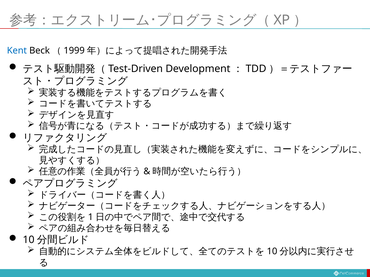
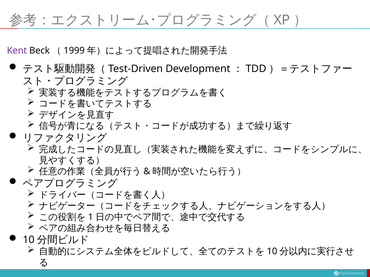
Kent colour: blue -> purple
